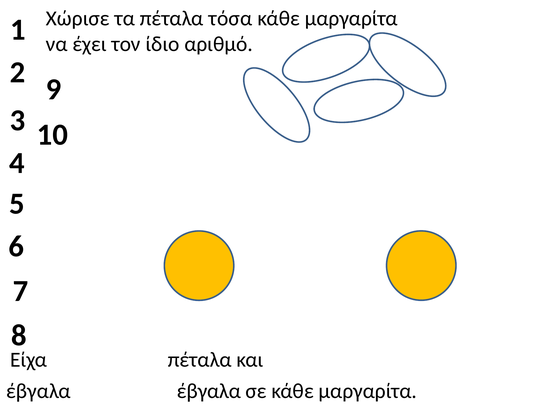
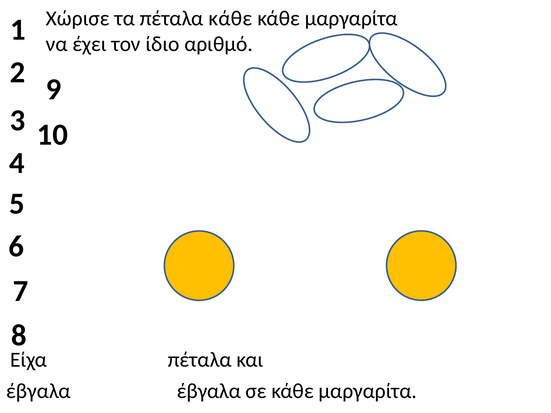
πέταλα τόσα: τόσα -> κάθε
